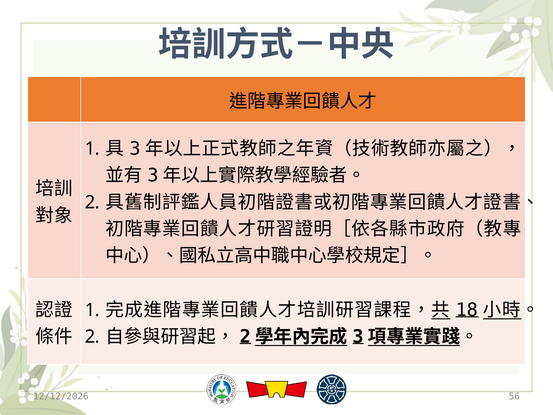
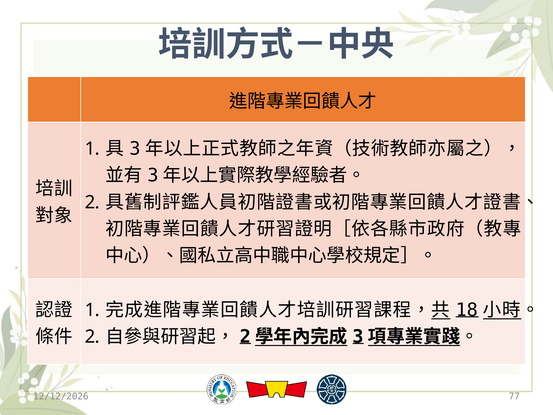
56: 56 -> 77
